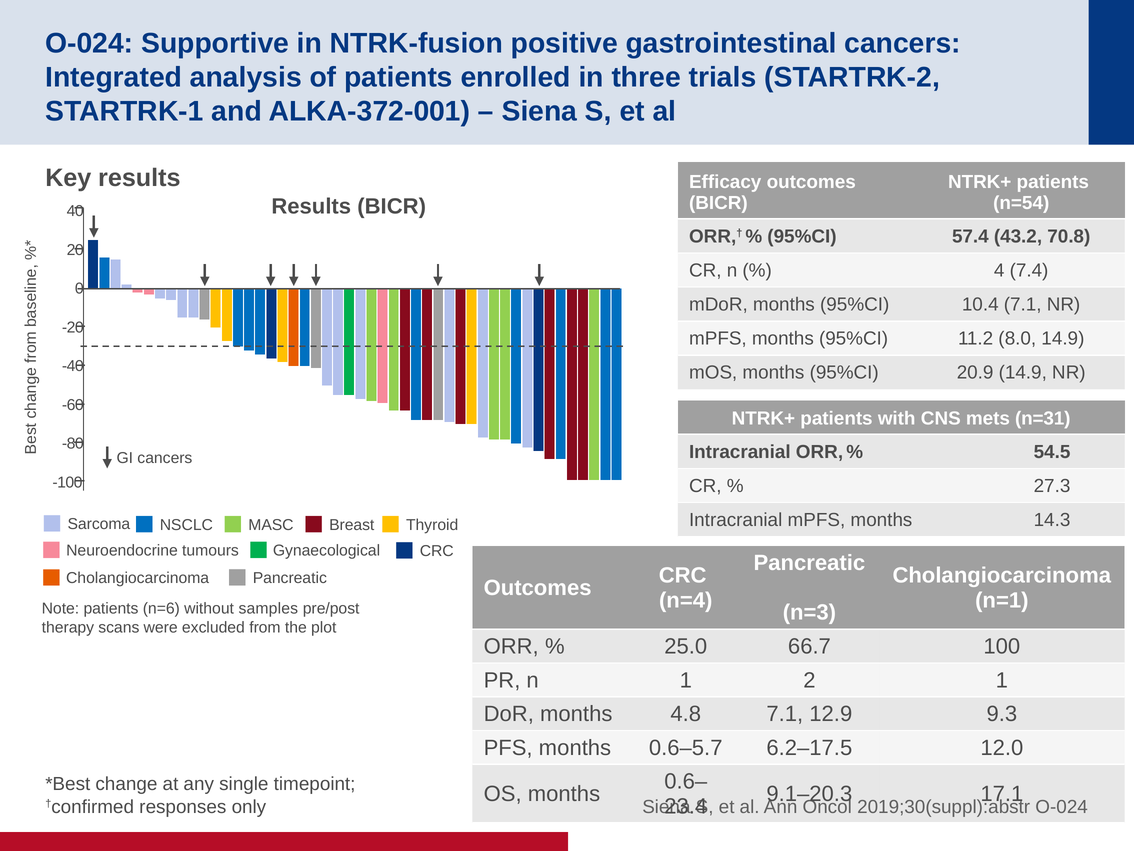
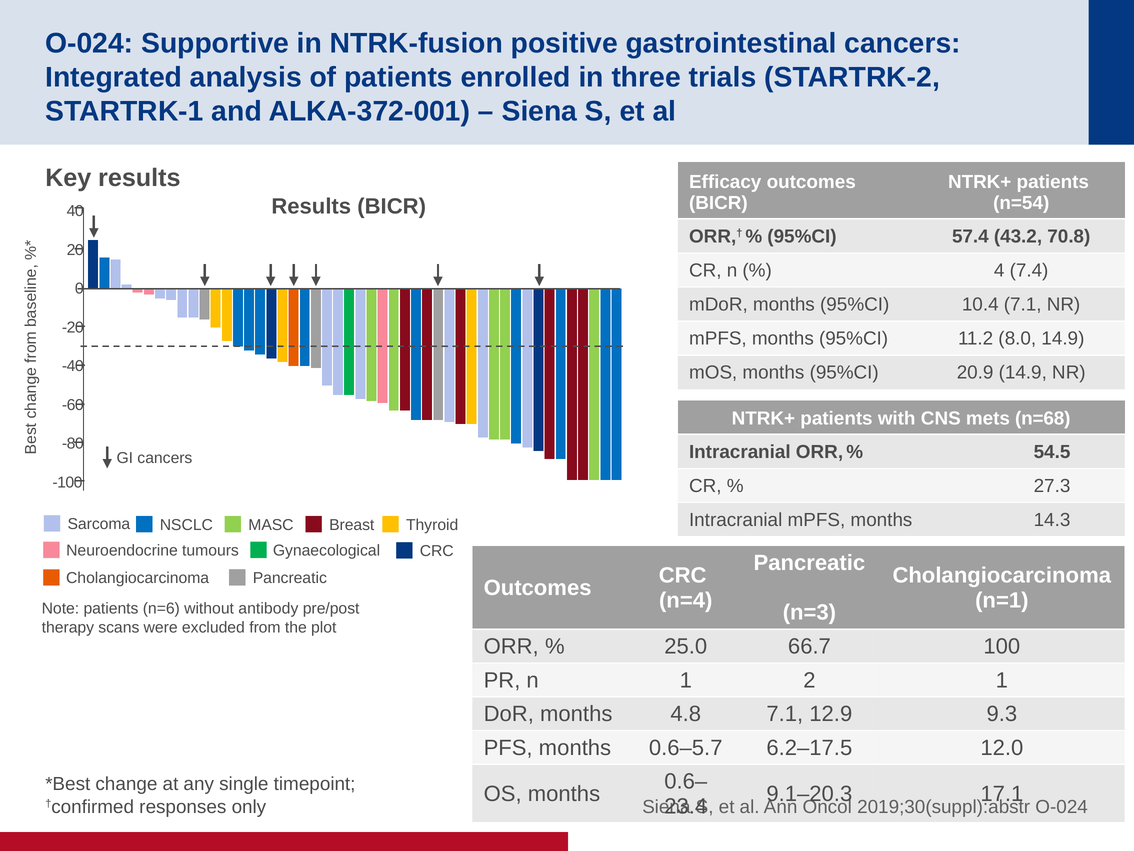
n=31: n=31 -> n=68
samples: samples -> antibody
